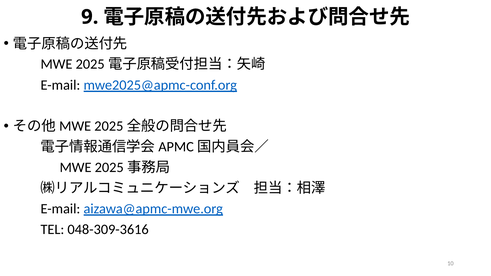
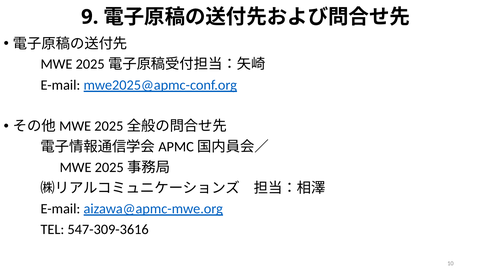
048-309-3616: 048-309-3616 -> 547-309-3616
